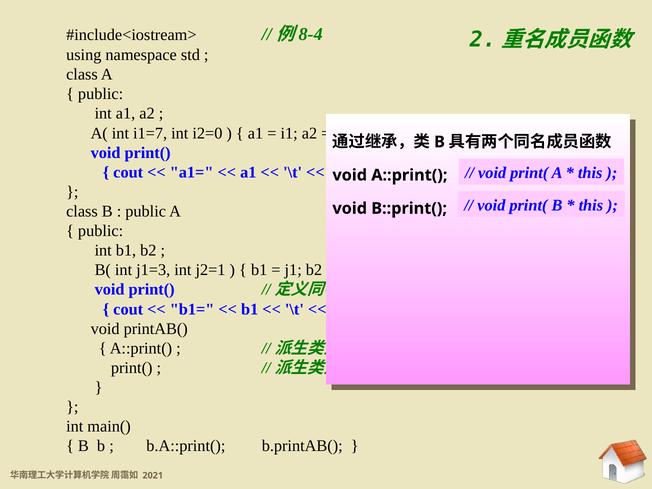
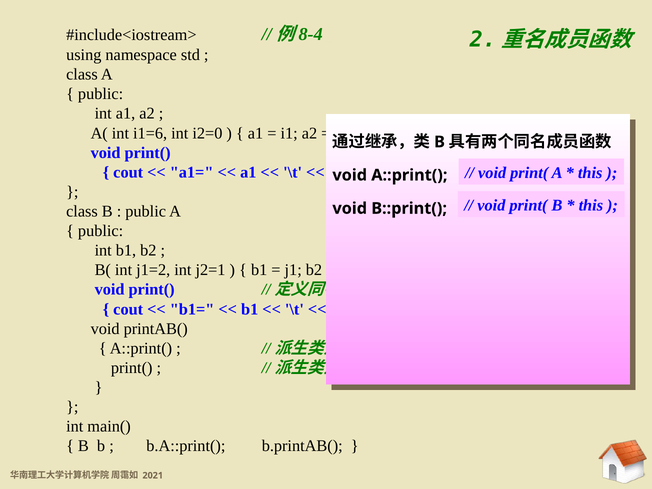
i1=7: i1=7 -> i1=6
j1=3: j1=3 -> j1=2
